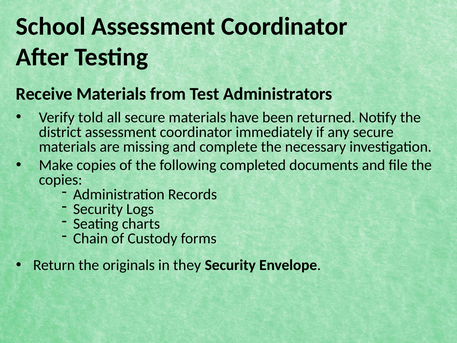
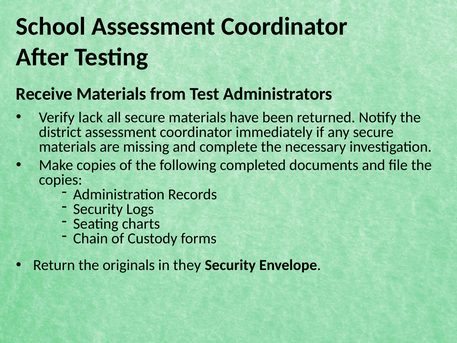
told: told -> lack
